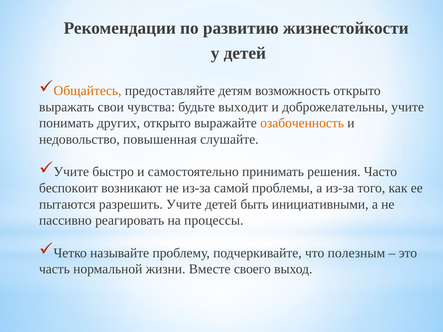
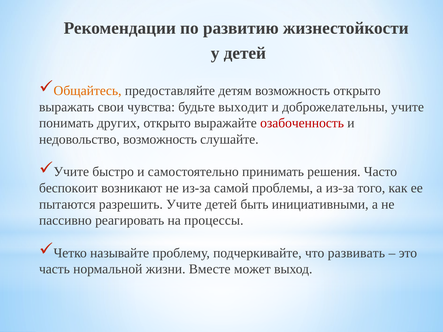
озабоченность colour: orange -> red
недовольство повышенная: повышенная -> возможность
полезным: полезным -> развивать
своего: своего -> может
